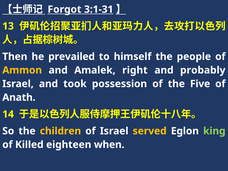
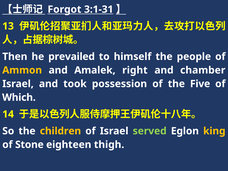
probably: probably -> chamber
Anath: Anath -> Which
served colour: yellow -> light green
king colour: light green -> yellow
Killed: Killed -> Stone
when: when -> thigh
